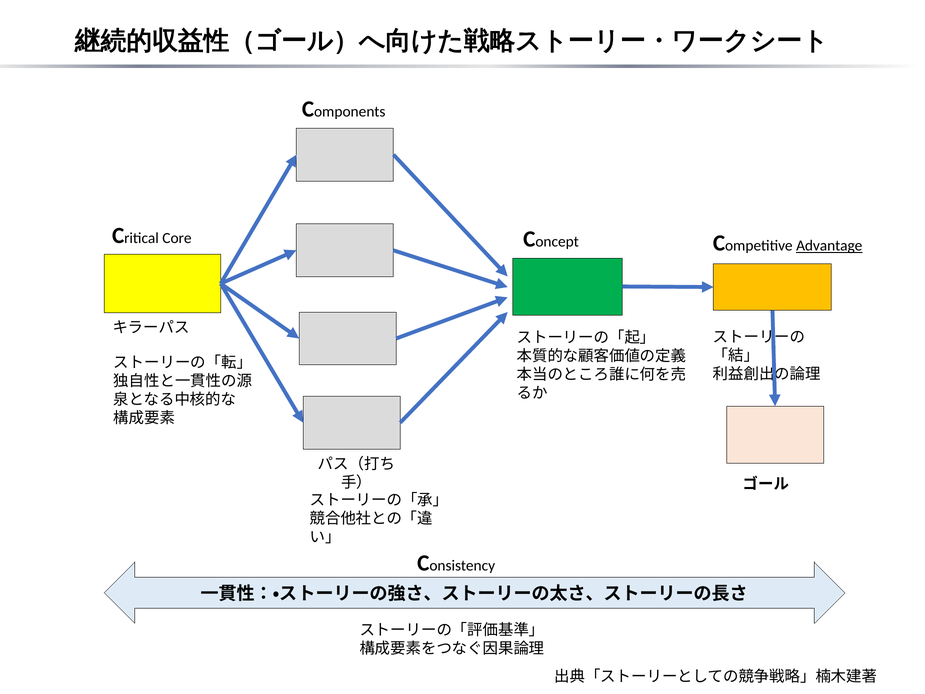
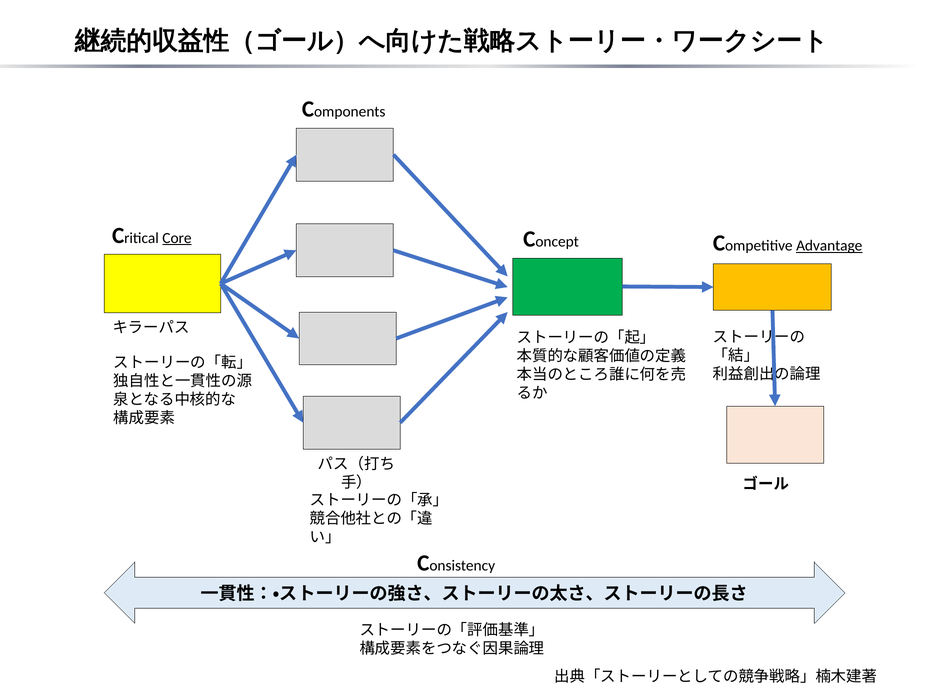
Core underline: none -> present
